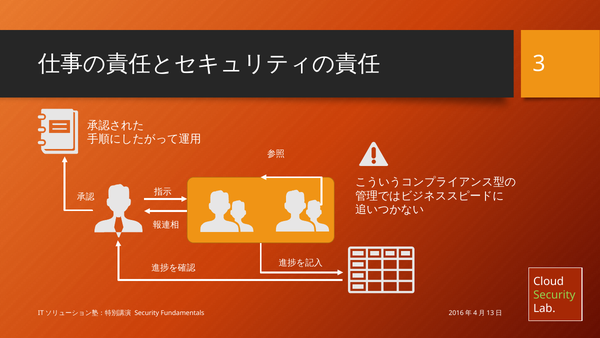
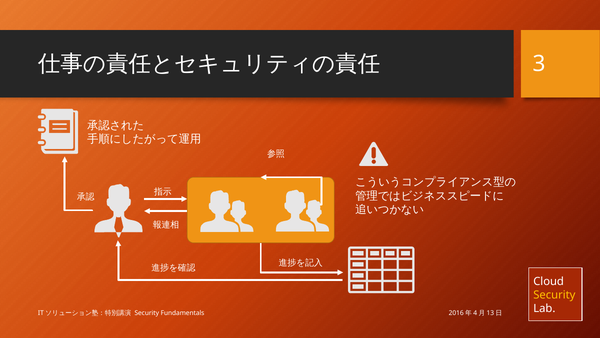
Security at (554, 295) colour: light green -> yellow
